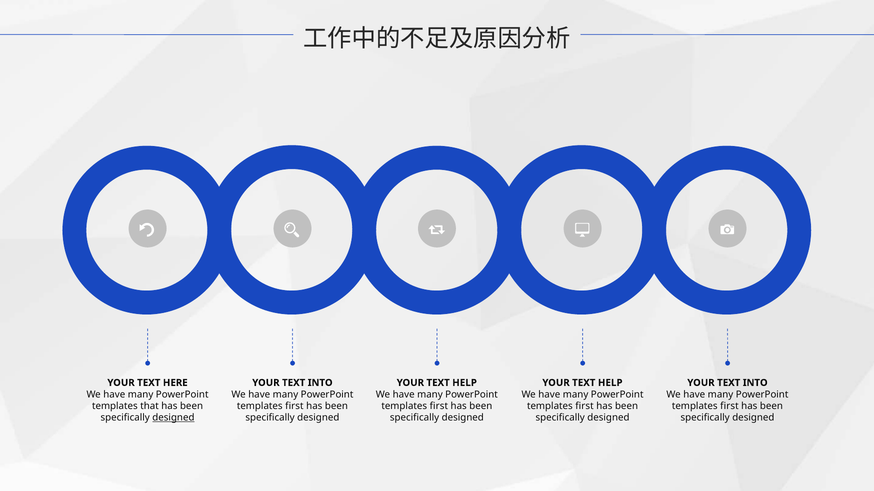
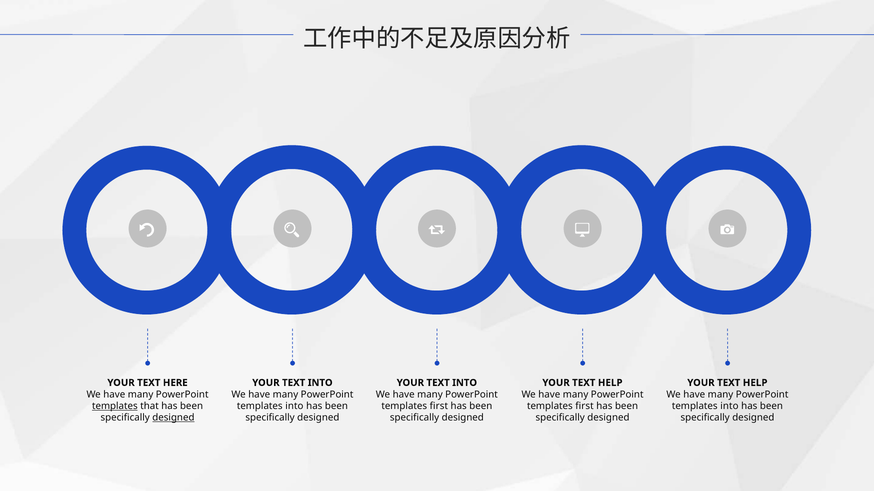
HELP at (465, 383): HELP -> INTO
INTO at (755, 383): INTO -> HELP
templates at (115, 406) underline: none -> present
first at (294, 406): first -> into
first at (729, 406): first -> into
